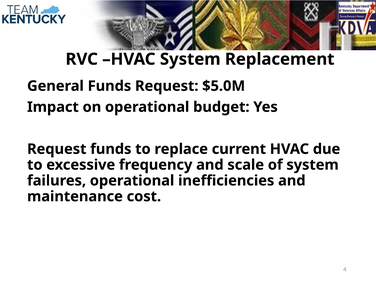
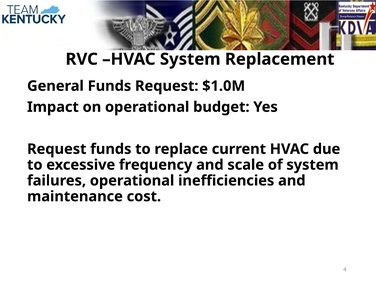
$5.0M: $5.0M -> $1.0M
